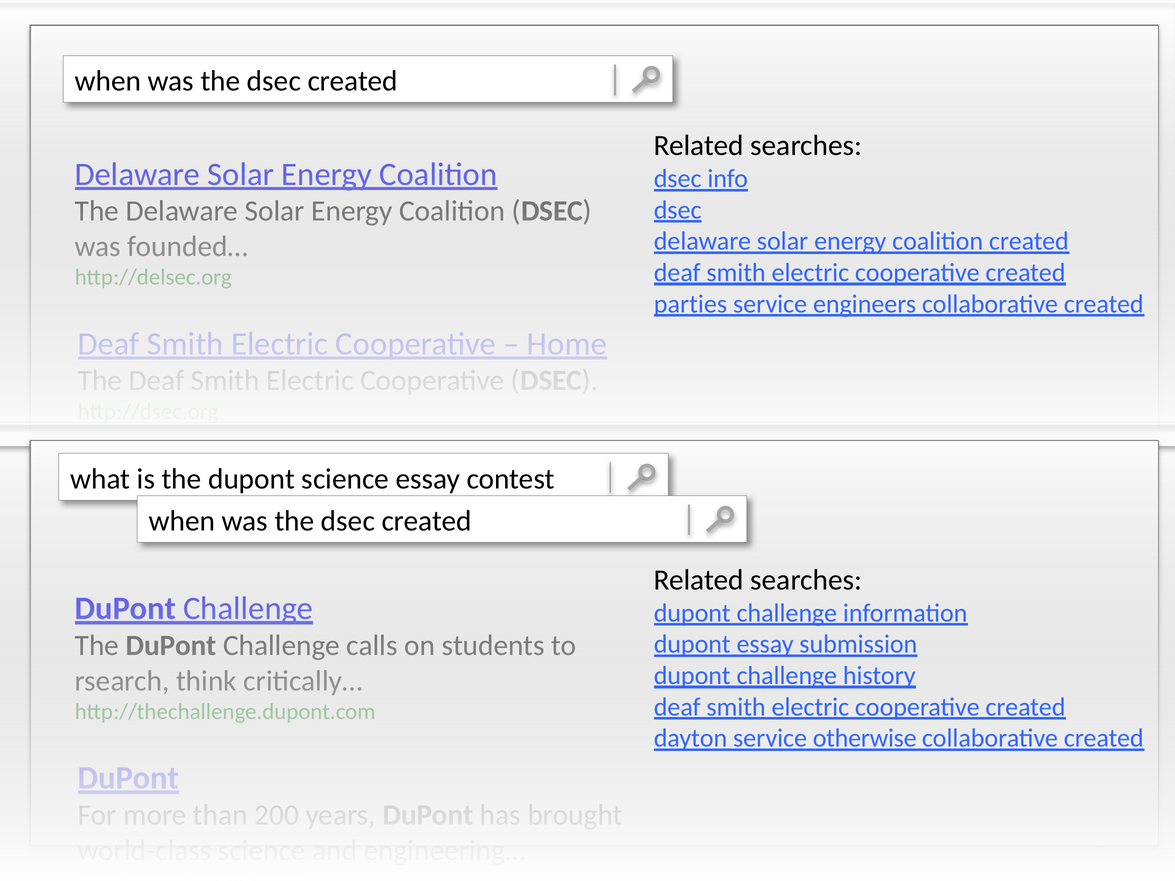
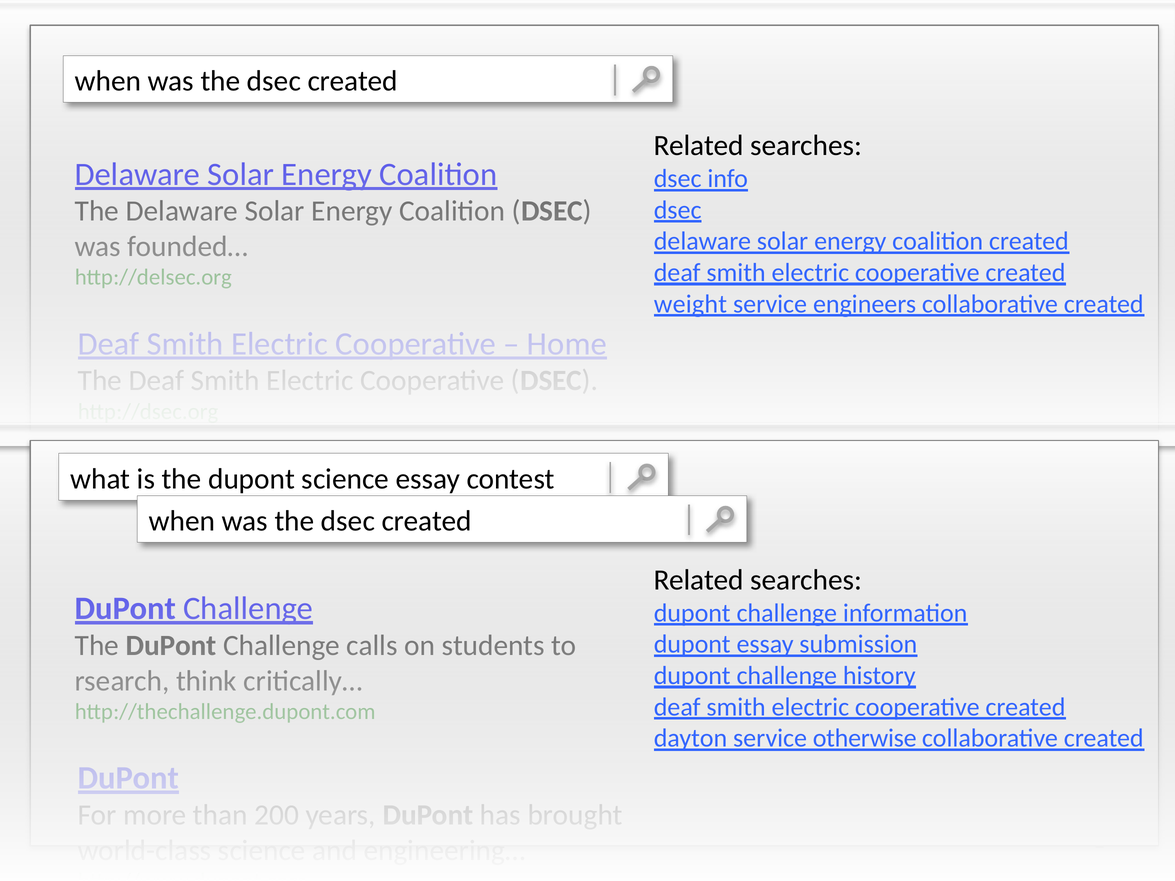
parties: parties -> weight
